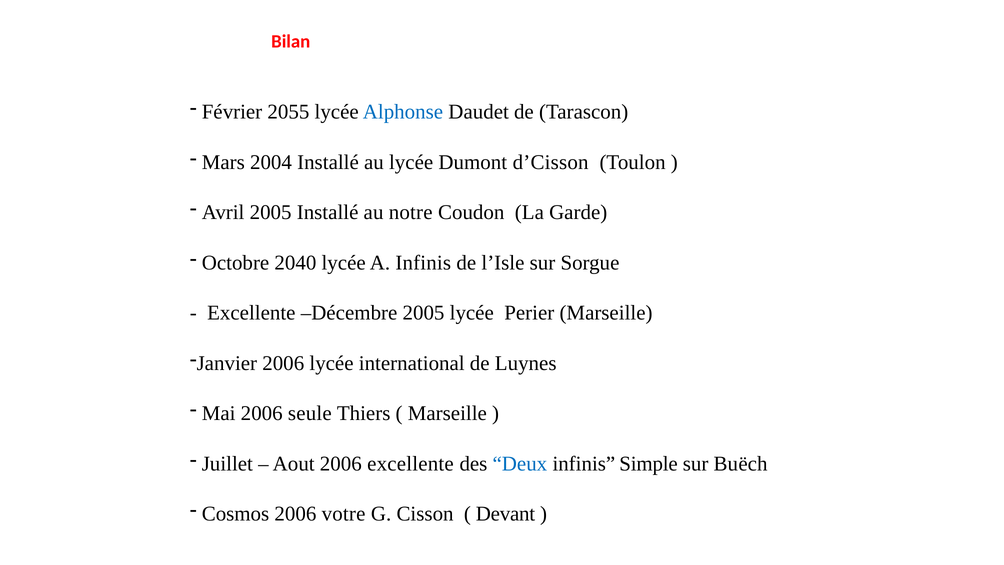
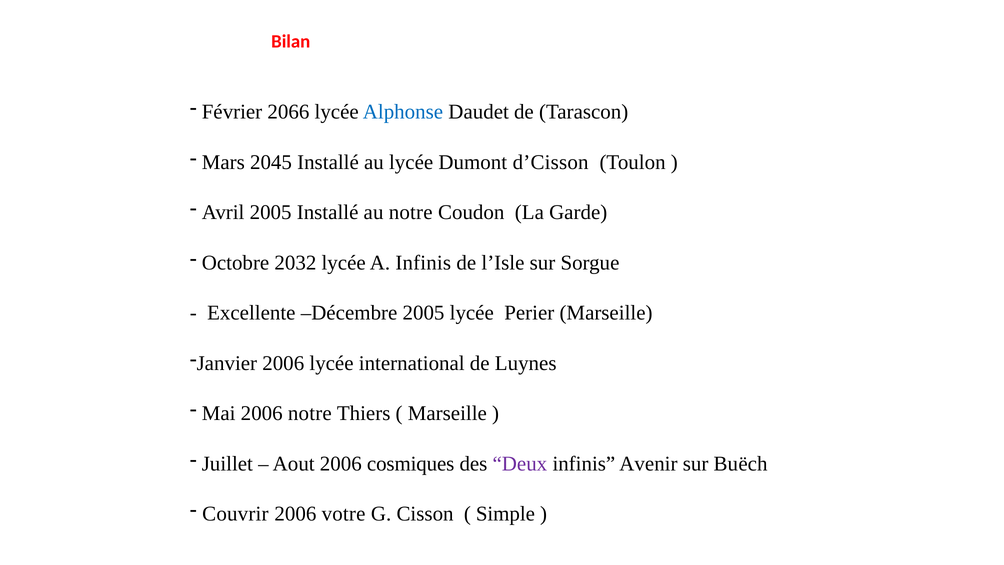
2055: 2055 -> 2066
2004: 2004 -> 2045
2040: 2040 -> 2032
2006 seule: seule -> notre
2006 excellente: excellente -> cosmiques
Deux colour: blue -> purple
Simple: Simple -> Avenir
Cosmos: Cosmos -> Couvrir
Devant: Devant -> Simple
